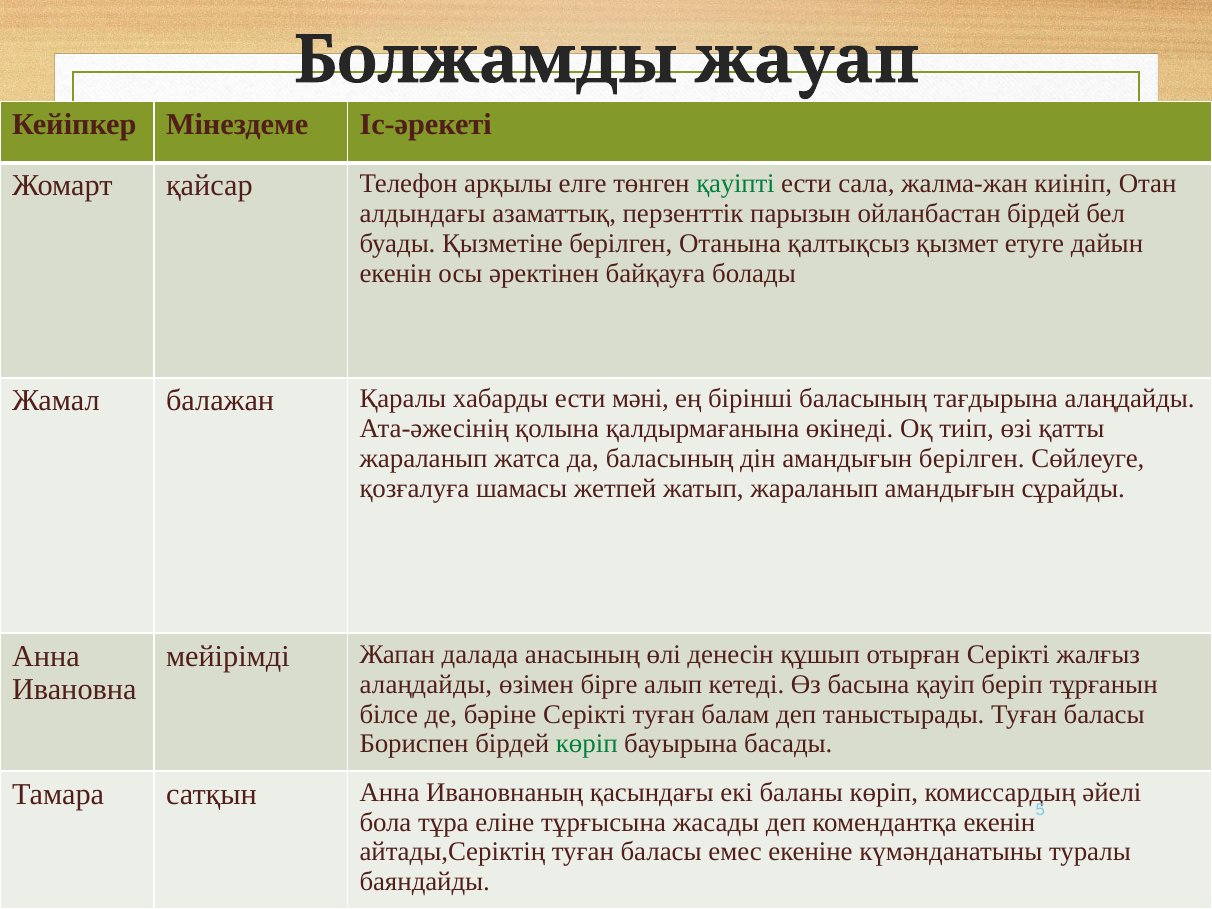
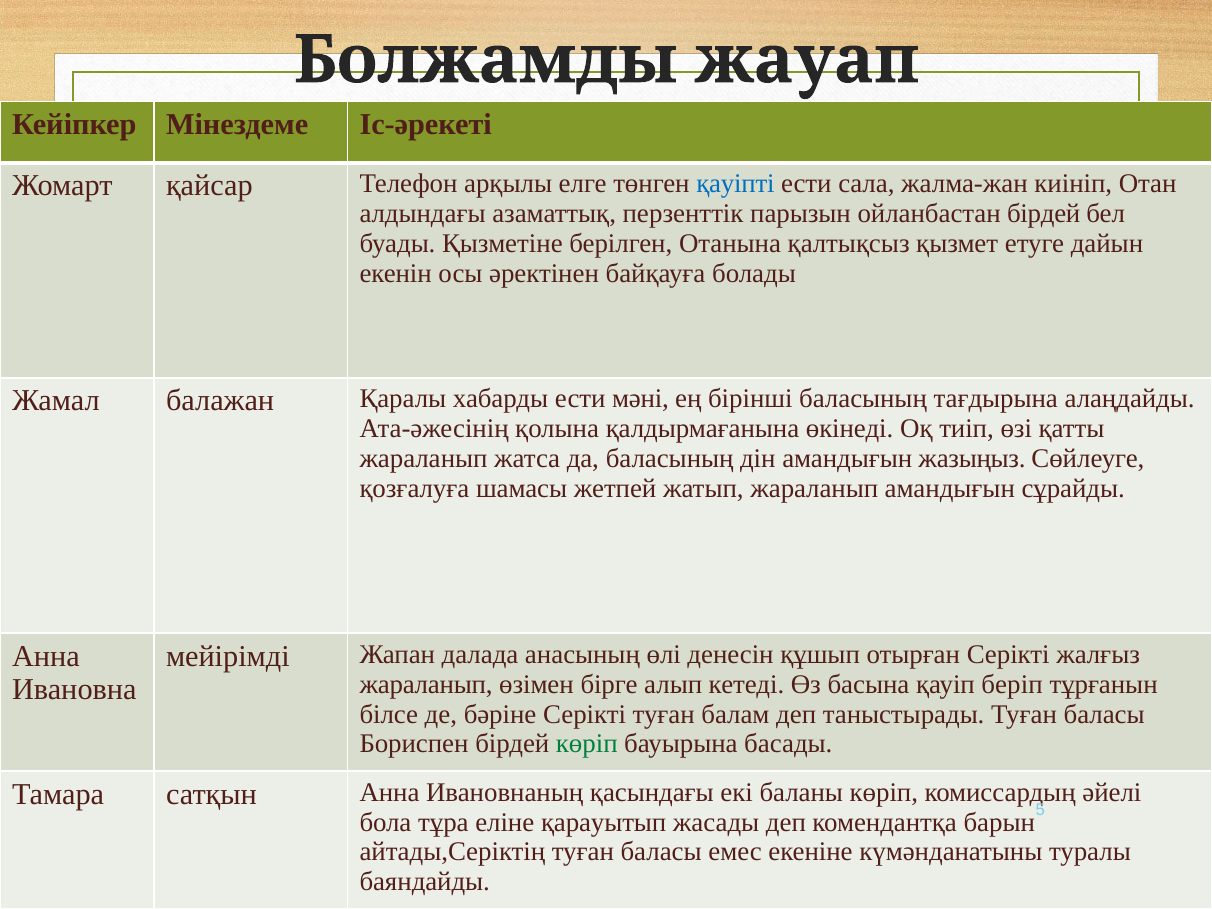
қауіпті colour: green -> blue
амандығын берілген: берілген -> жазыңыз
алаңдайды at (426, 684): алаңдайды -> жараланып
тұрғысына: тұрғысына -> қарауытып
комендантқа екенін: екенін -> барын
